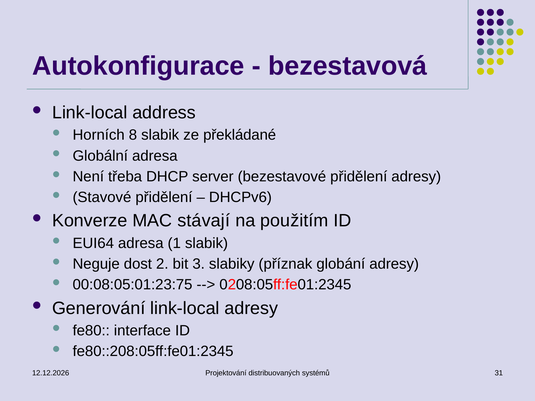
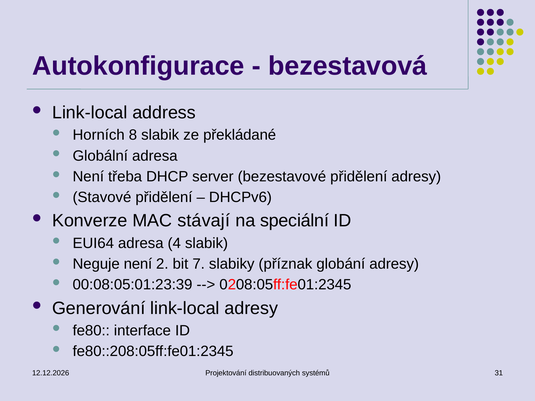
použitím: použitím -> speciální
1: 1 -> 4
Neguje dost: dost -> není
3: 3 -> 7
00:08:05:01:23:75: 00:08:05:01:23:75 -> 00:08:05:01:23:39
